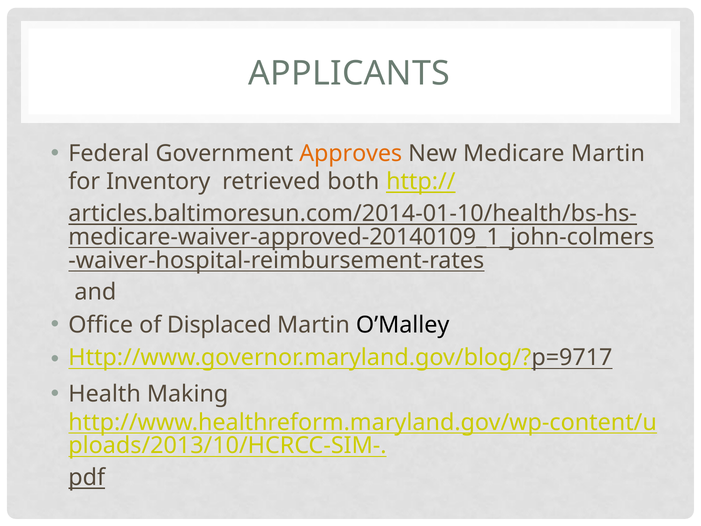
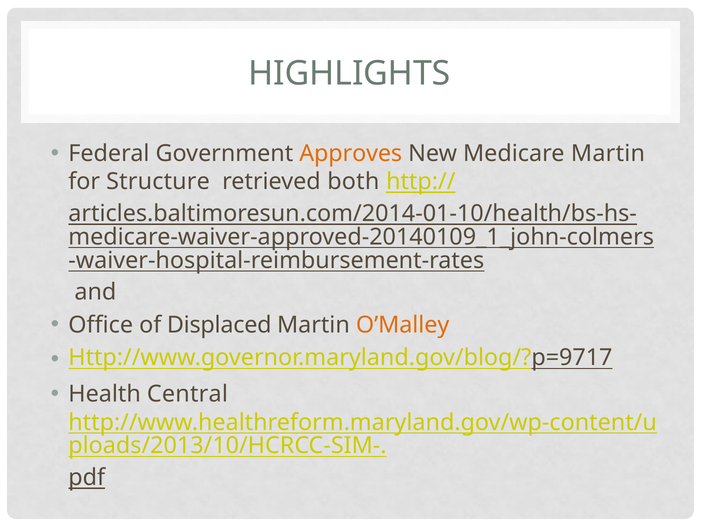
APPLICANTS: APPLICANTS -> HIGHLIGHTS
Inventory: Inventory -> Structure
O’Malley colour: black -> orange
Making: Making -> Central
